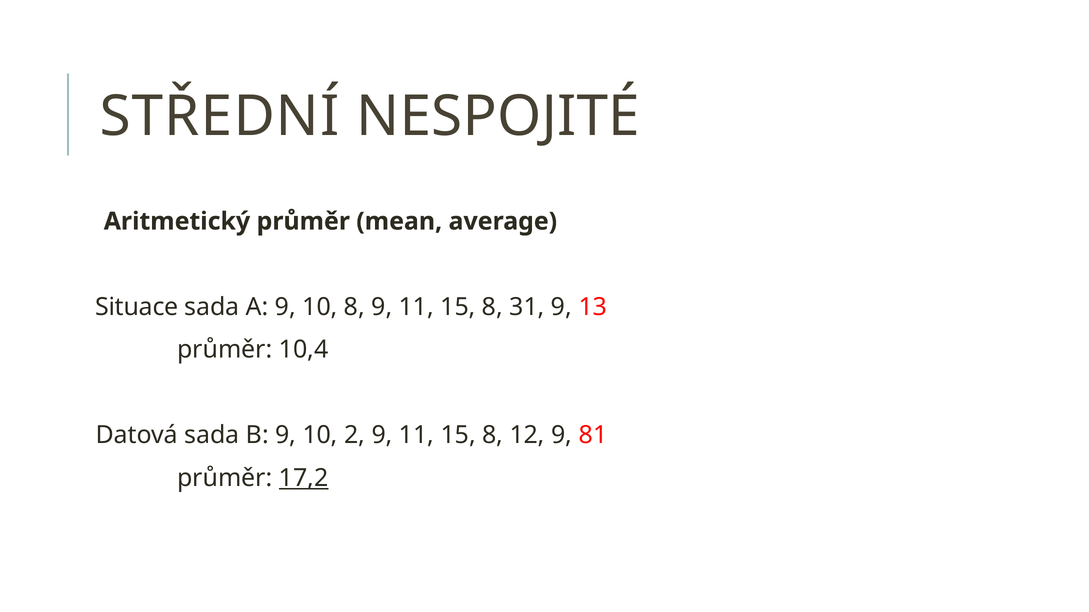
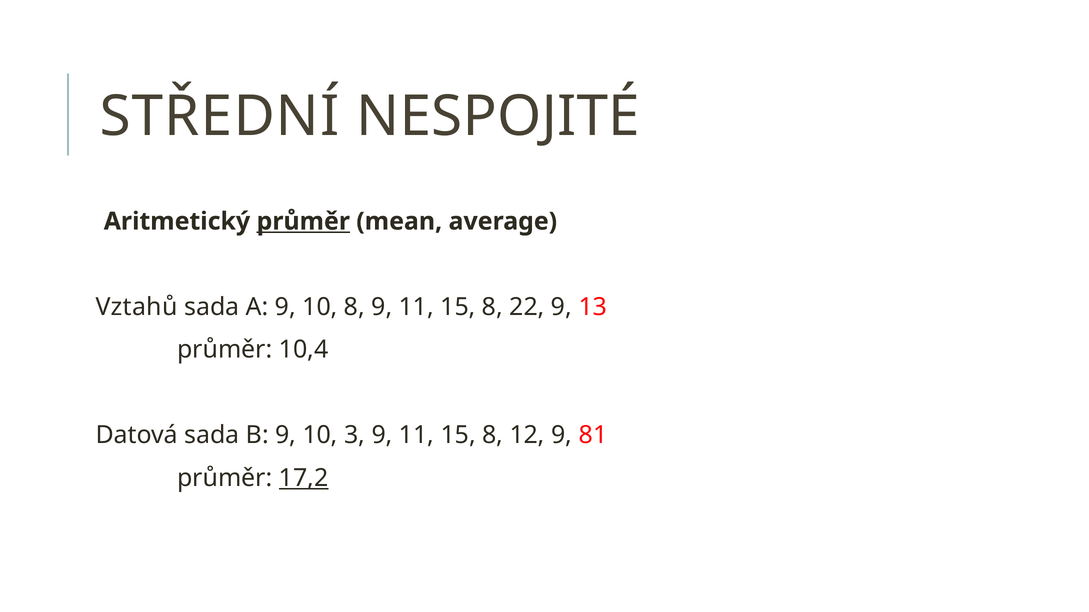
průměr at (303, 222) underline: none -> present
Situace: Situace -> Vztahů
31: 31 -> 22
2: 2 -> 3
